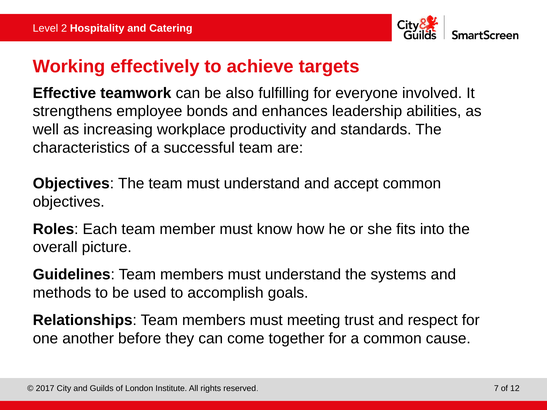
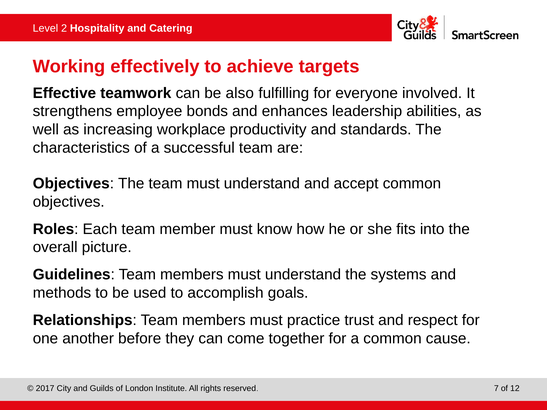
meeting: meeting -> practice
